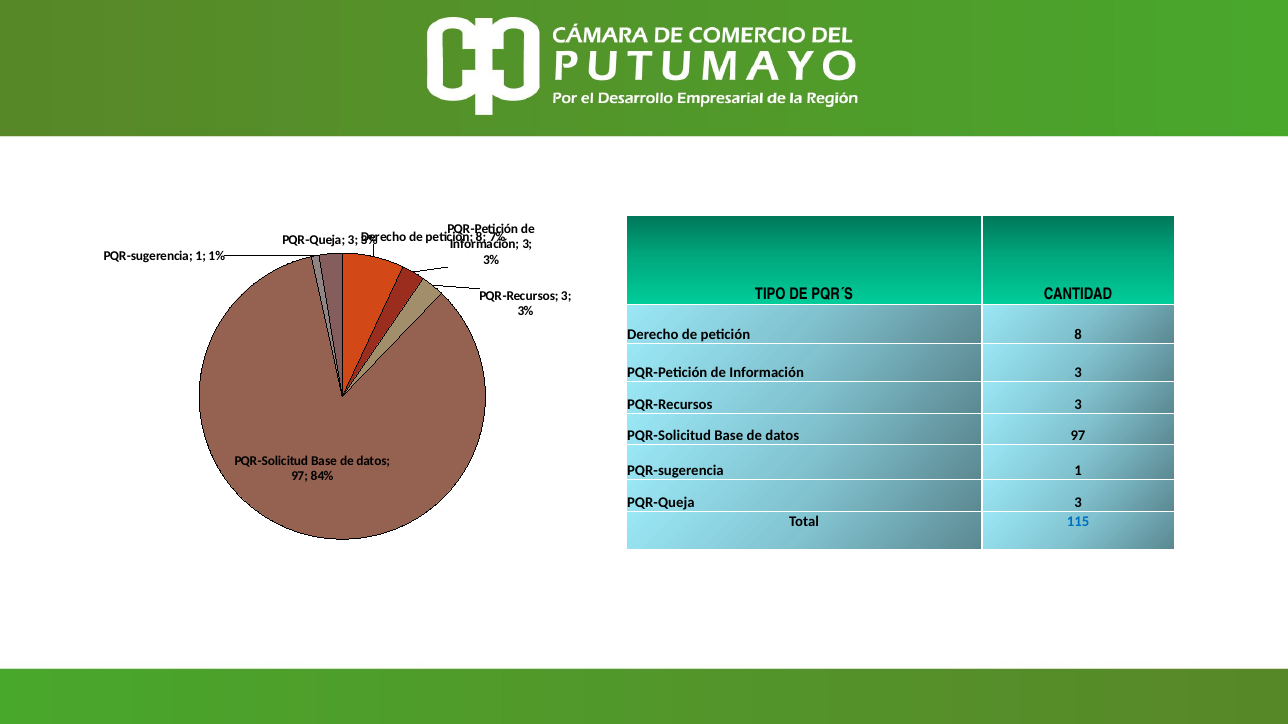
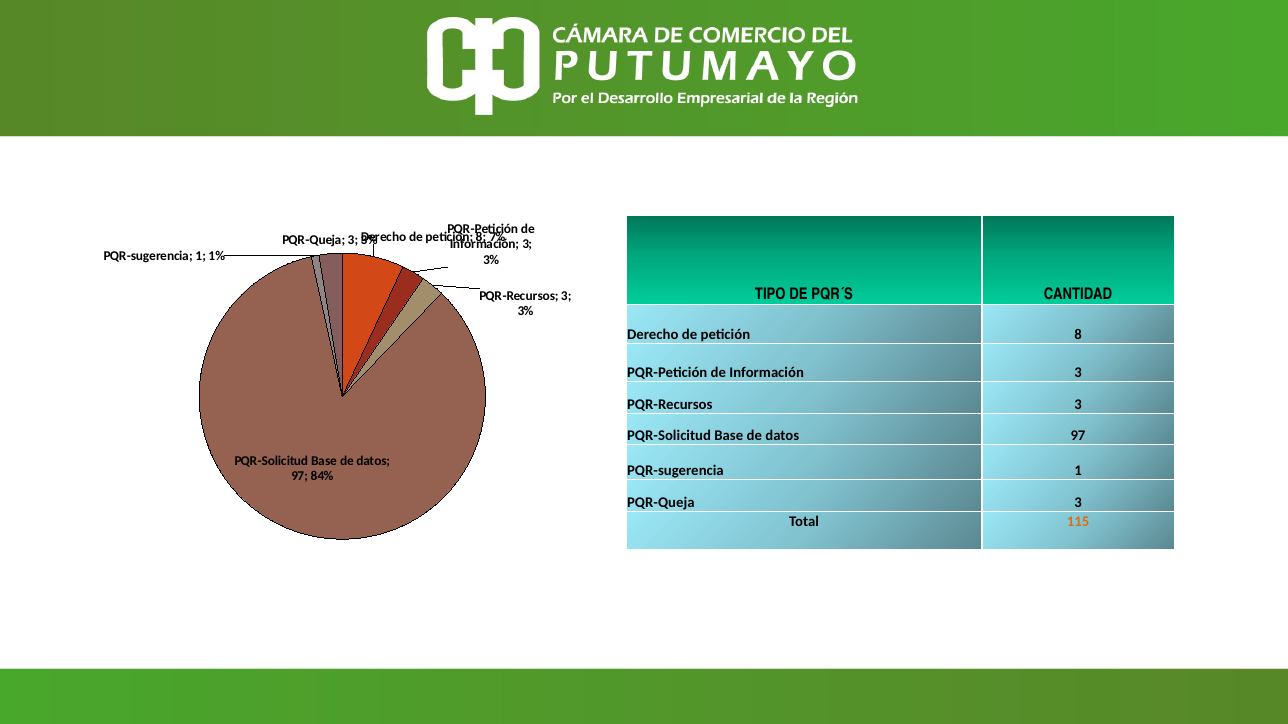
115 colour: blue -> orange
